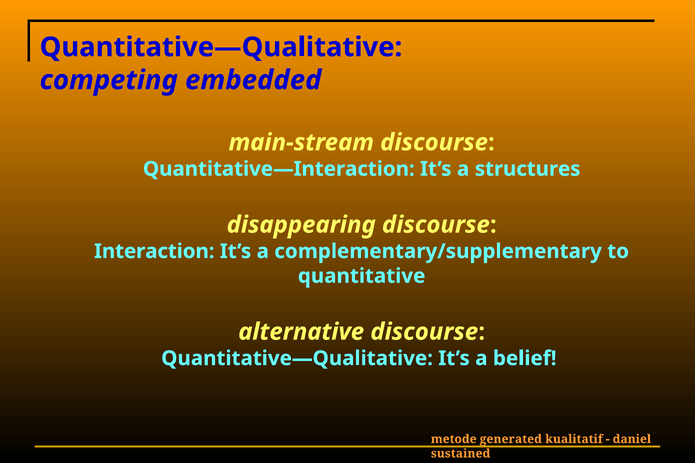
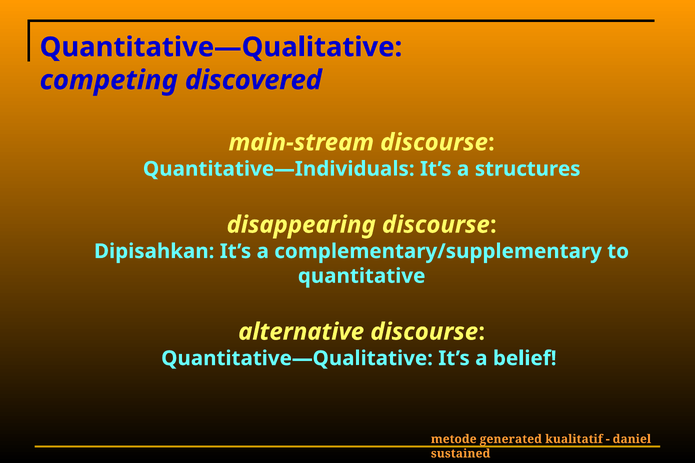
embedded: embedded -> discovered
Quantitative—Interaction: Quantitative—Interaction -> Quantitative—Individuals
Interaction: Interaction -> Dipisahkan
